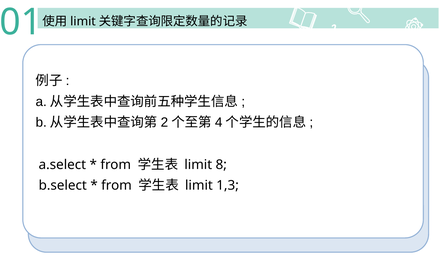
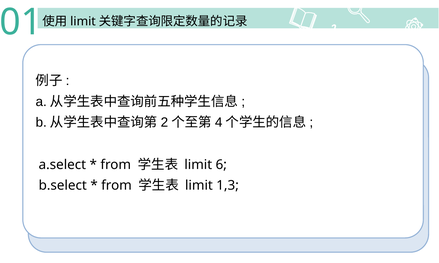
8: 8 -> 6
